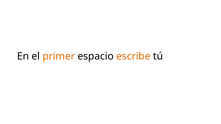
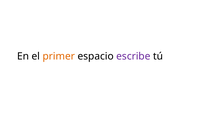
escribe colour: orange -> purple
